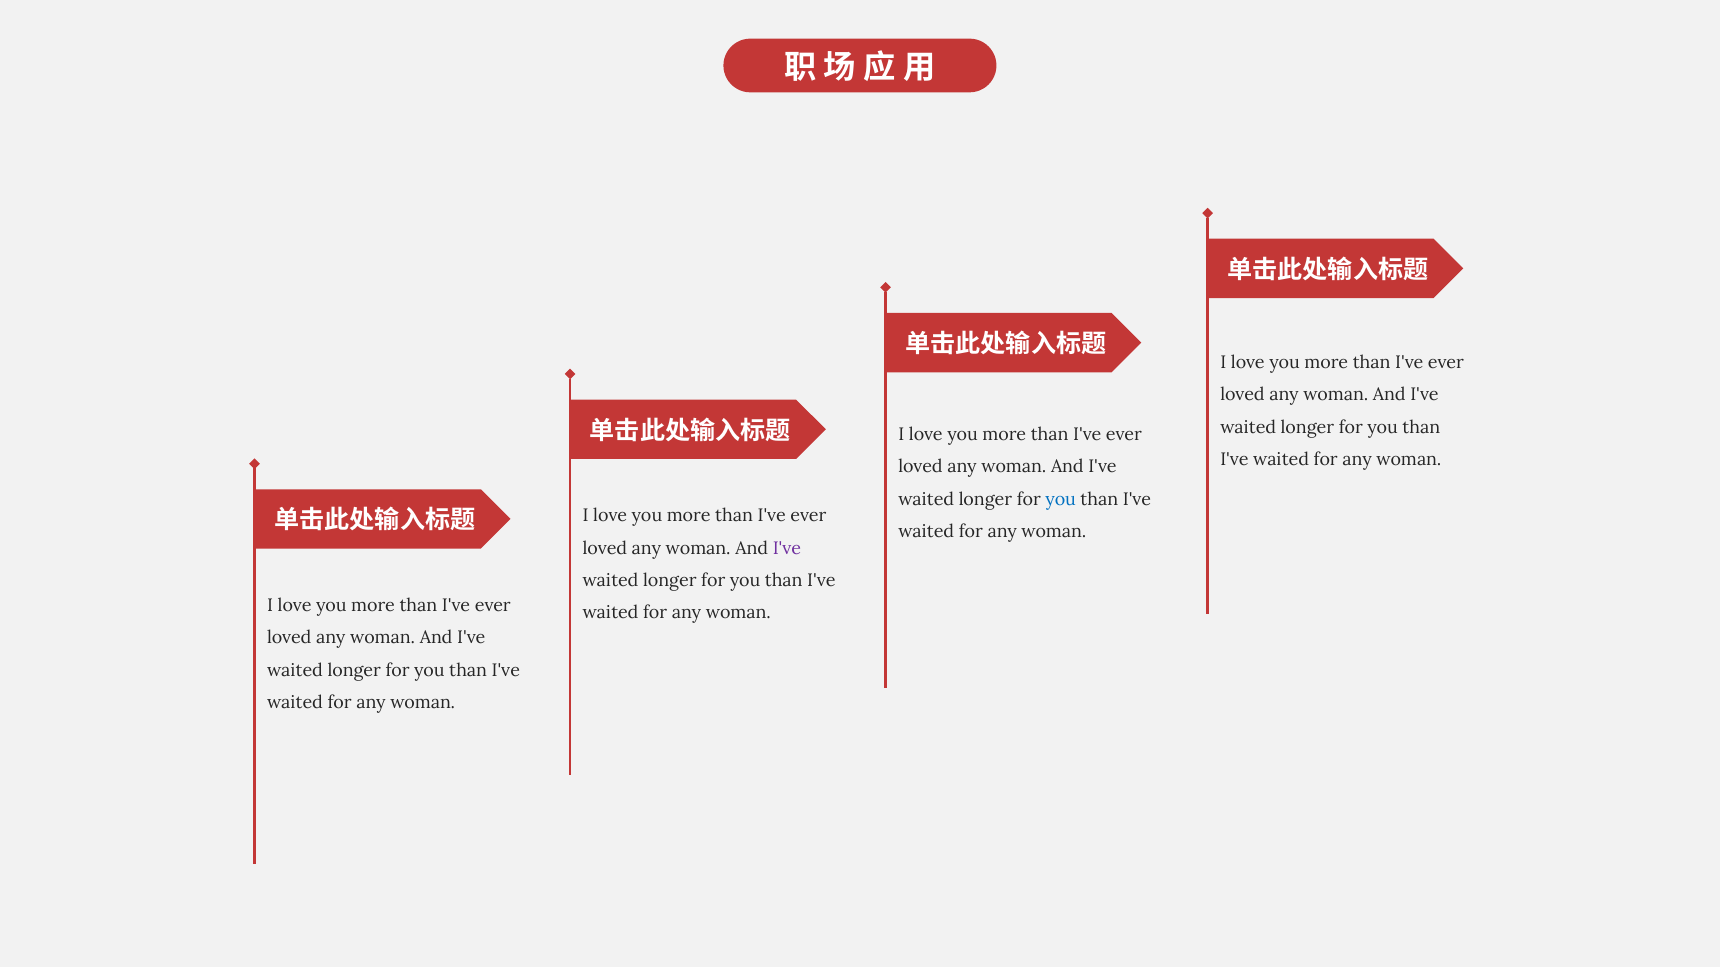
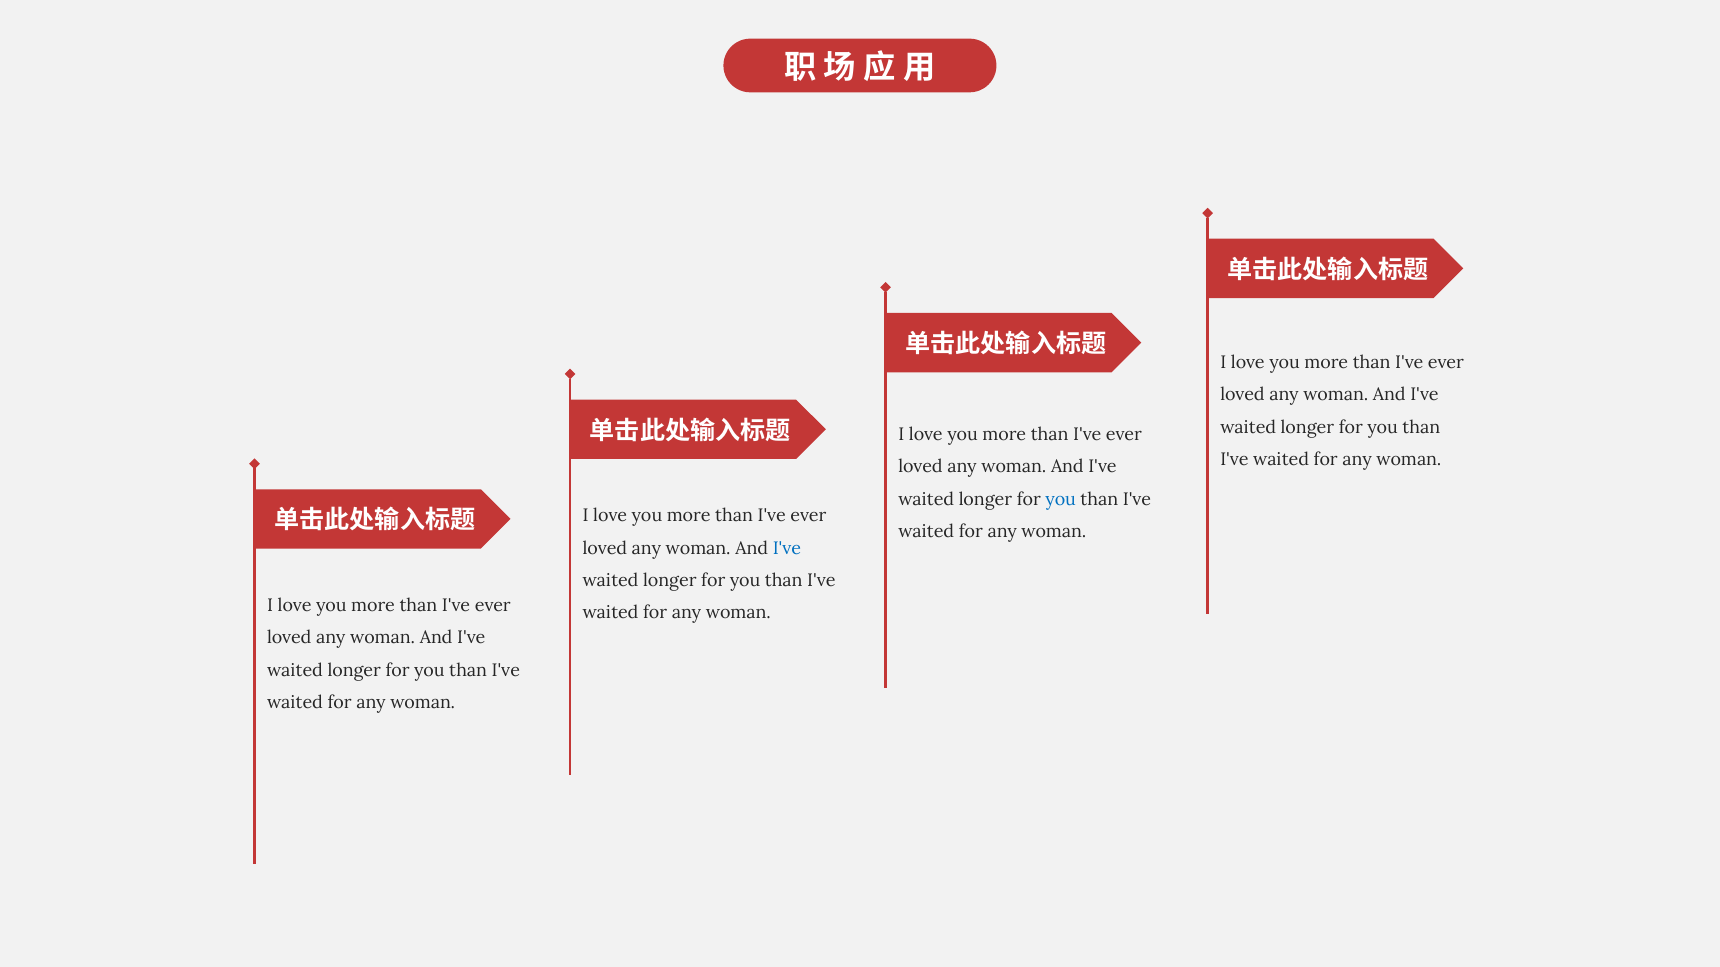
I've at (787, 549) colour: purple -> blue
